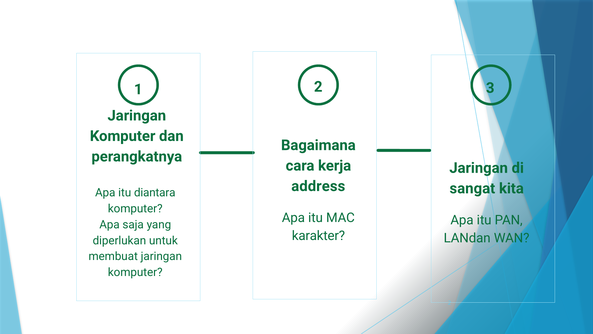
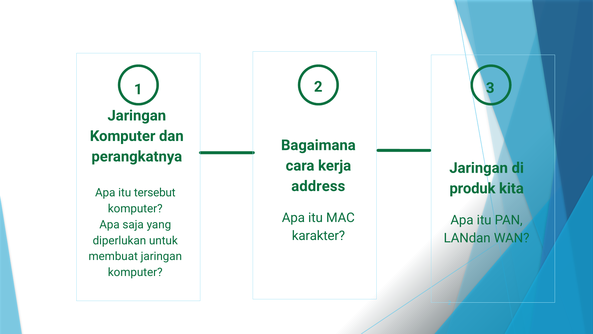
sangat: sangat -> produk
diantara: diantara -> tersebut
